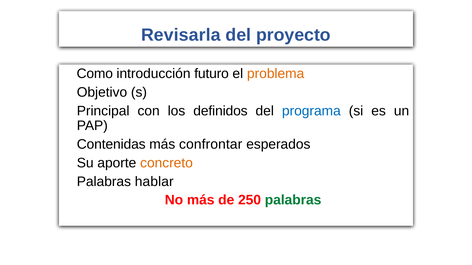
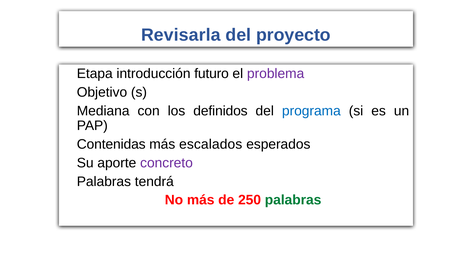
Como: Como -> Etapa
problema colour: orange -> purple
Principal: Principal -> Mediana
confrontar: confrontar -> escalados
concreto colour: orange -> purple
hablar: hablar -> tendrá
